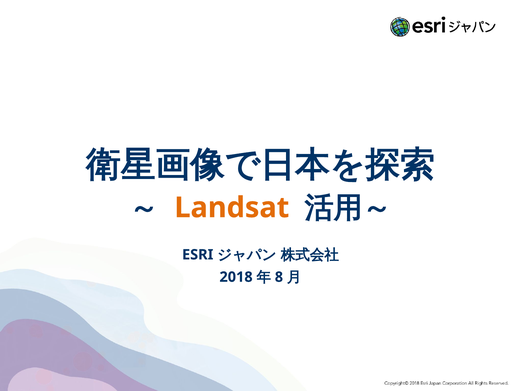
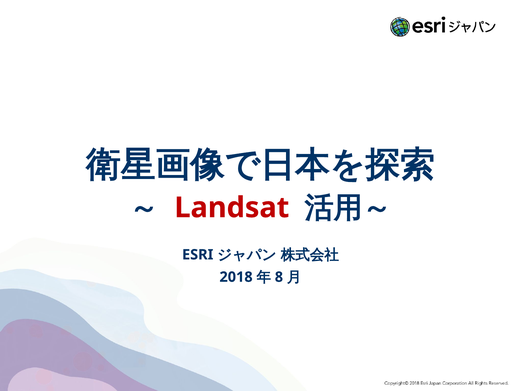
Landsat colour: orange -> red
